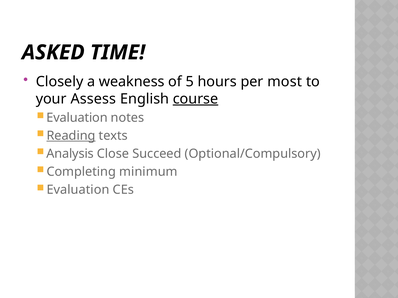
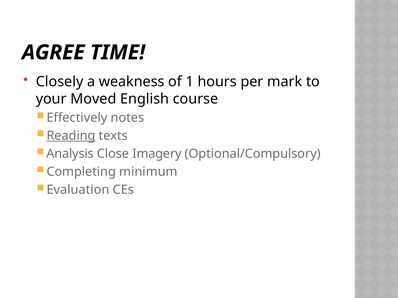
ASKED: ASKED -> AGREE
5: 5 -> 1
most: most -> mark
Assess: Assess -> Moved
course underline: present -> none
Evaluation at (77, 118): Evaluation -> Effectively
Succeed: Succeed -> Imagery
